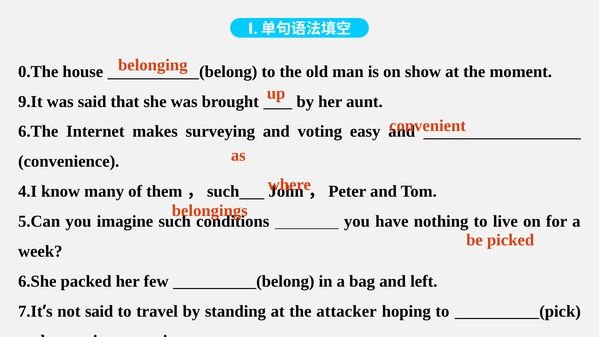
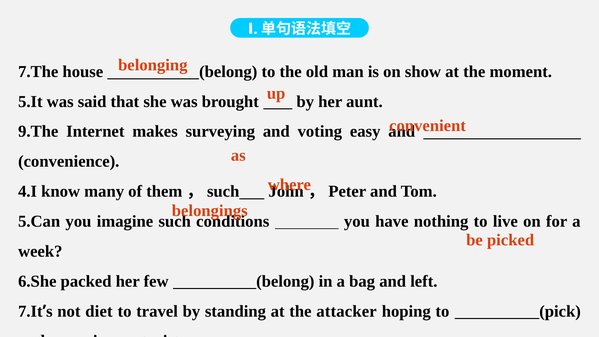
0.The: 0.The -> 7.The
9.It: 9.It -> 5.It
6.The: 6.The -> 9.The
not said: said -> diet
